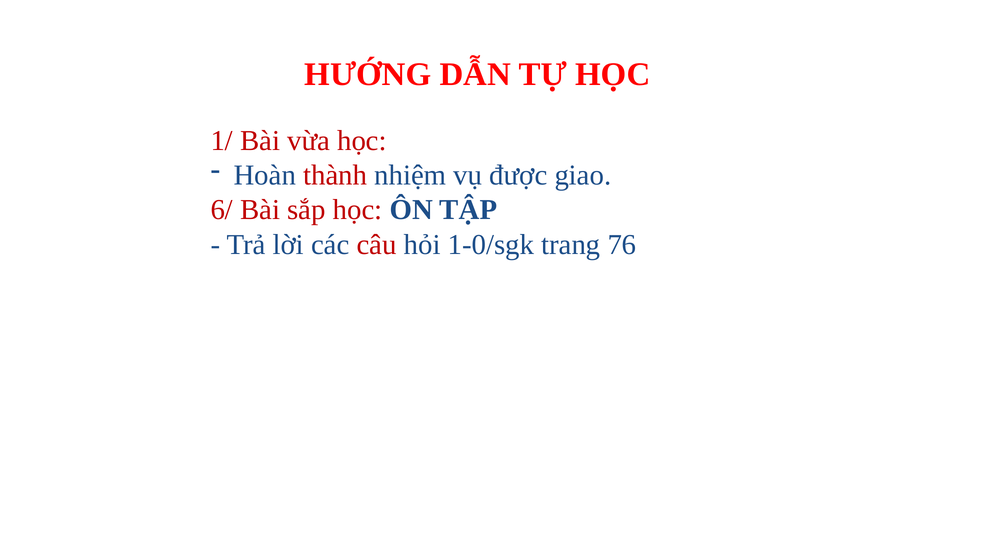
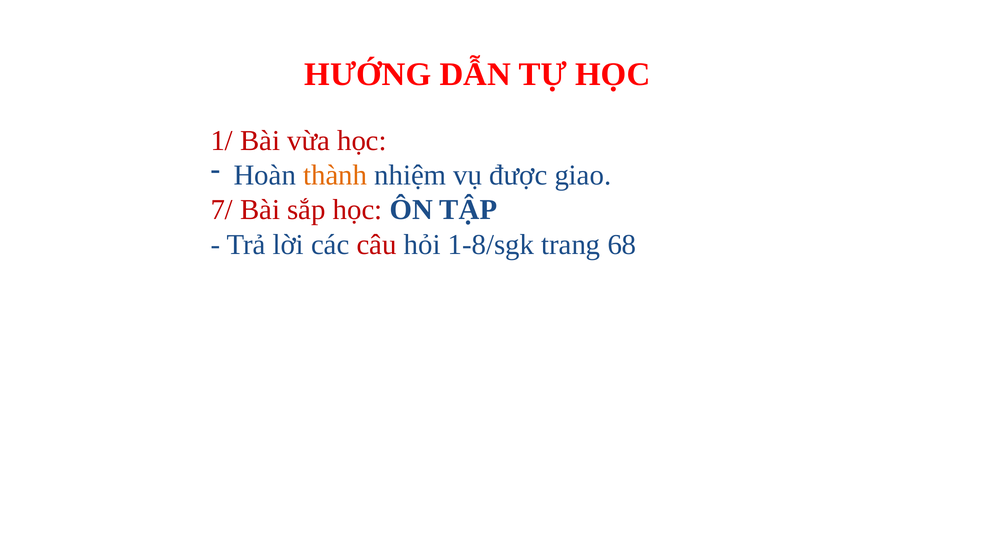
thành colour: red -> orange
6/: 6/ -> 7/
1-0/sgk: 1-0/sgk -> 1-8/sgk
76: 76 -> 68
